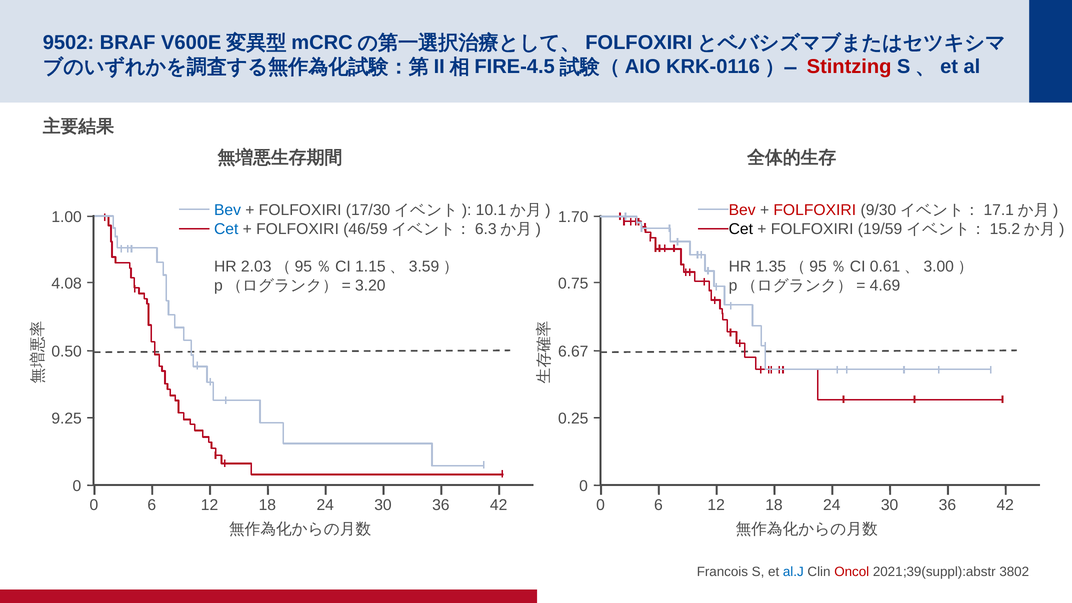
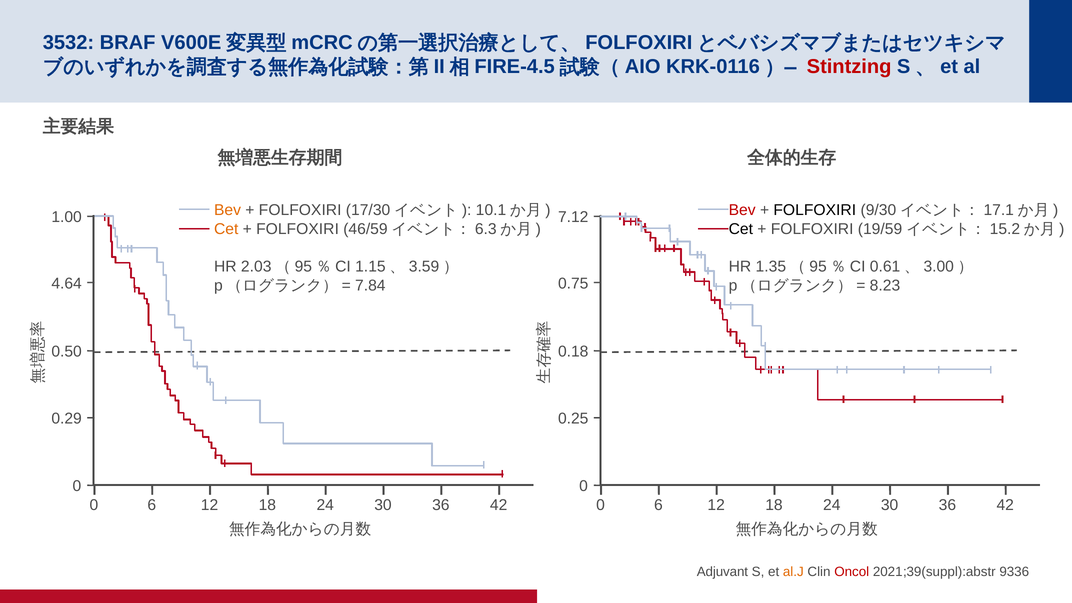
9502: 9502 -> 3532
Bev at (228, 210) colour: blue -> orange
FOLFOXIRI at (815, 210) colour: red -> black
1.70: 1.70 -> 7.12
Cet at (226, 229) colour: blue -> orange
4.08: 4.08 -> 4.64
3.20: 3.20 -> 7.84
4.69: 4.69 -> 8.23
6.67: 6.67 -> 0.18
9.25: 9.25 -> 0.29
Francois: Francois -> Adjuvant
al.J colour: blue -> orange
3802: 3802 -> 9336
